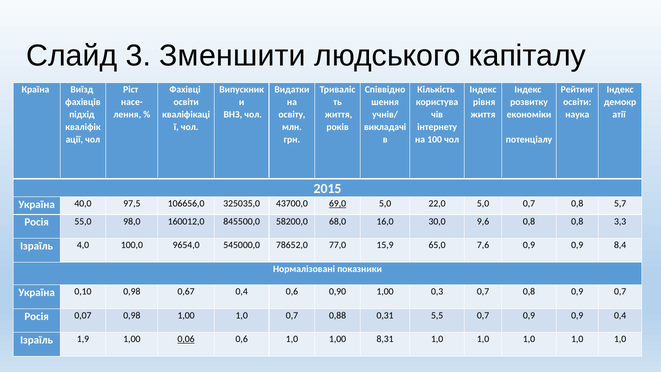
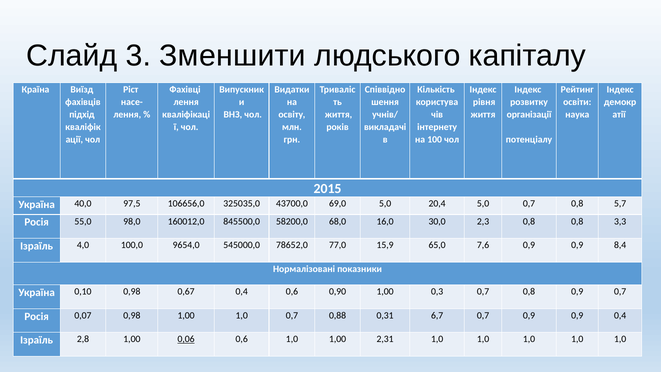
освіти at (186, 102): освіти -> лення
економіки: економіки -> організації
69,0 underline: present -> none
22,0: 22,0 -> 20,4
9,6: 9,6 -> 2,3
5,5: 5,5 -> 6,7
1,9: 1,9 -> 2,8
8,31: 8,31 -> 2,31
